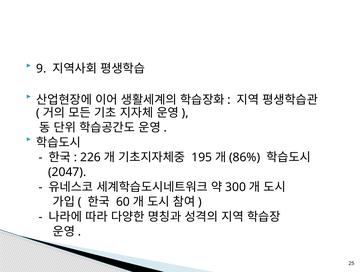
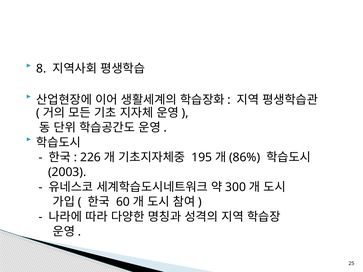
9: 9 -> 8
2047: 2047 -> 2003
